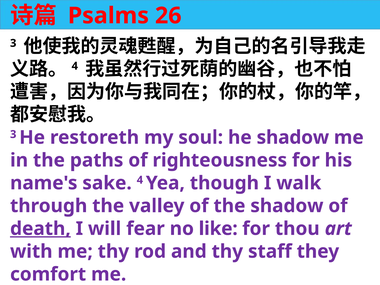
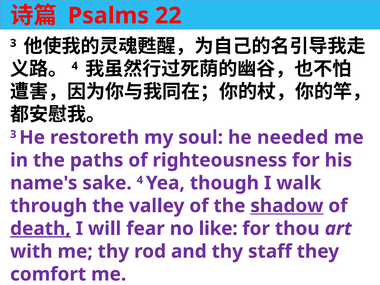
26: 26 -> 22
he shadow: shadow -> needed
shadow at (287, 206) underline: none -> present
